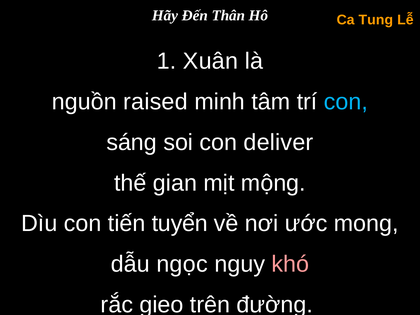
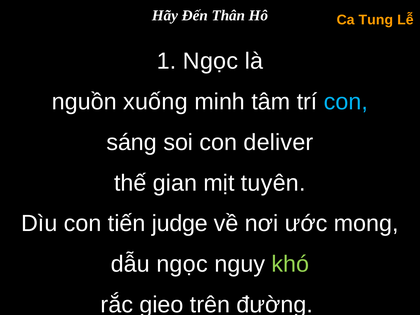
1 Xuân: Xuân -> Ngọc
raised: raised -> xuống
mộng: mộng -> tuyên
tuyển: tuyển -> judge
khó colour: pink -> light green
